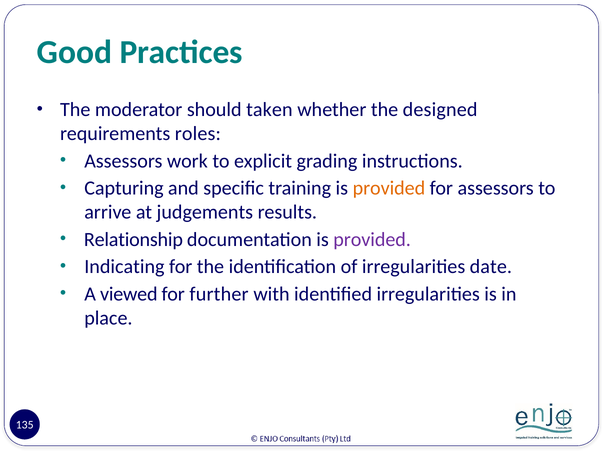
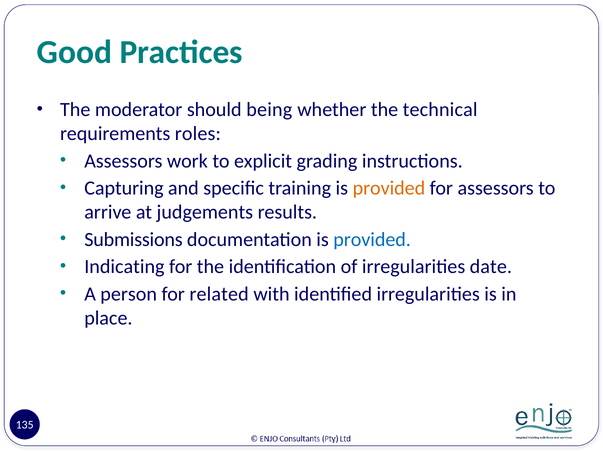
taken: taken -> being
designed: designed -> technical
Relationship: Relationship -> Submissions
provided at (372, 240) colour: purple -> blue
viewed: viewed -> person
further: further -> related
